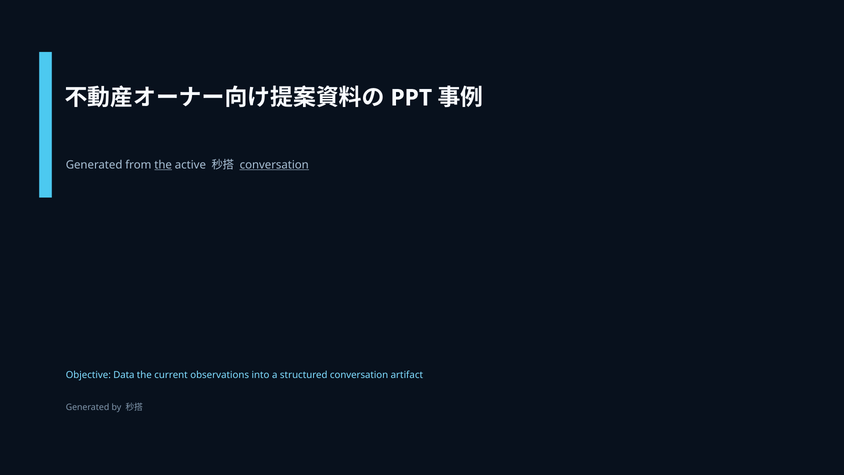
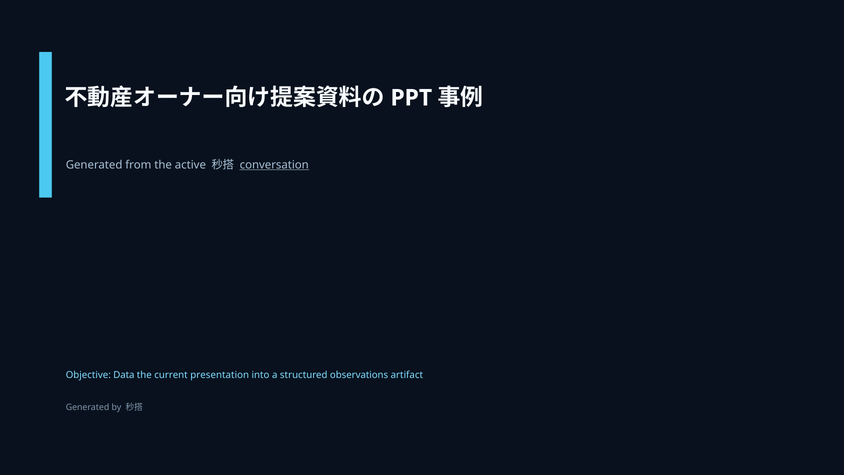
the at (163, 165) underline: present -> none
observations: observations -> presentation
structured conversation: conversation -> observations
